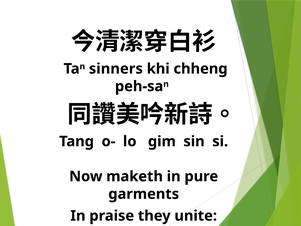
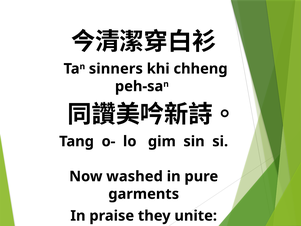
maketh: maketh -> washed
